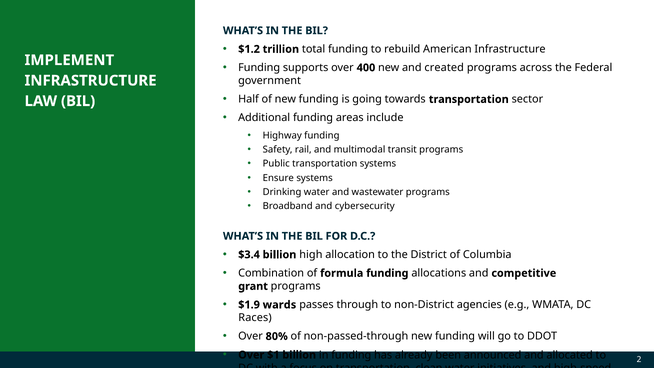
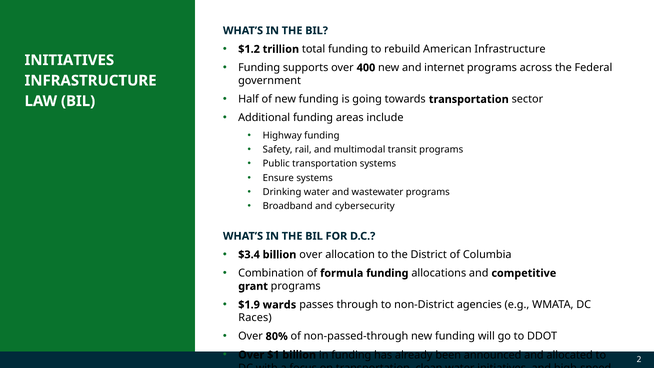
IMPLEMENT at (69, 60): IMPLEMENT -> INITIATIVES
and created: created -> internet
billion high: high -> over
